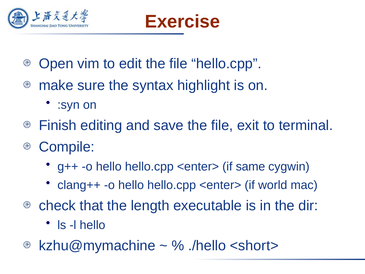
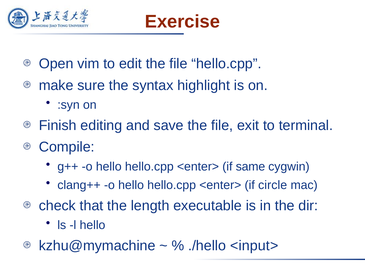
world: world -> circle
<short>: <short> -> <input>
